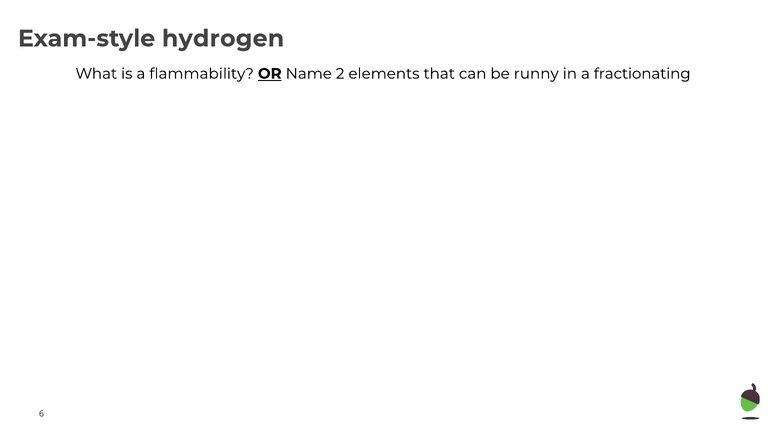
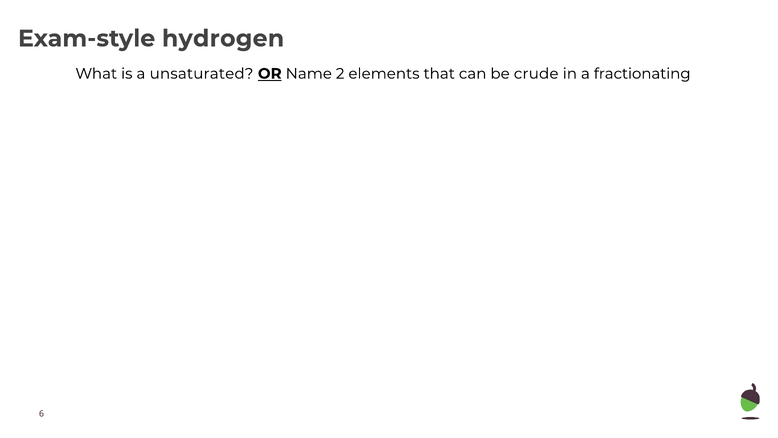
flammability: flammability -> unsaturated
runny: runny -> crude
